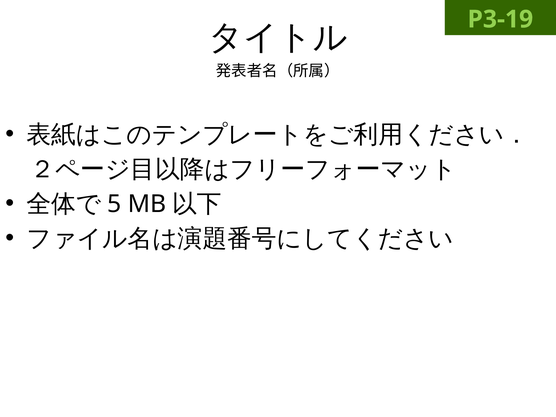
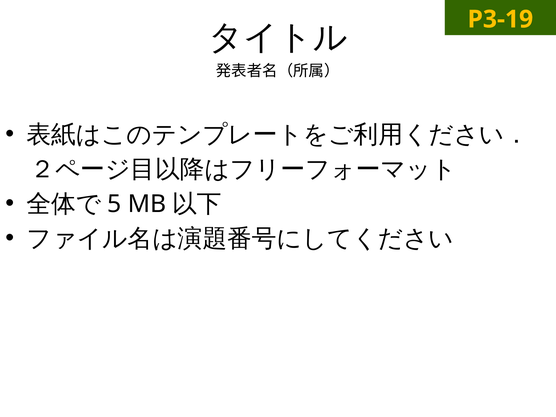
P3-19 colour: light green -> yellow
